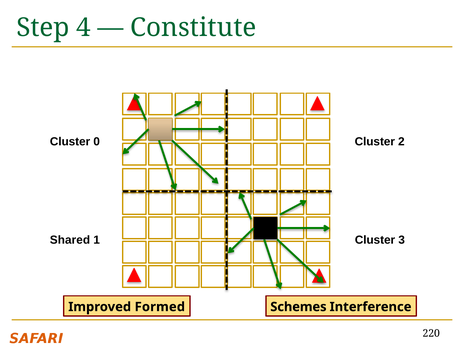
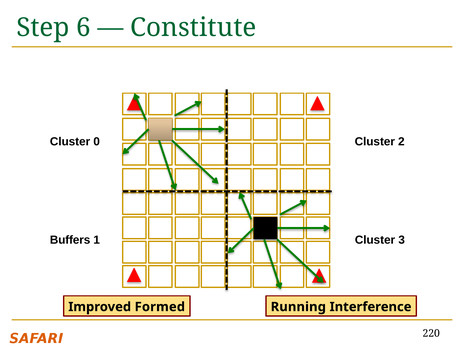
4: 4 -> 6
Shared: Shared -> Buffers
Schemes: Schemes -> Running
